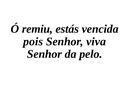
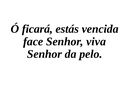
remiu: remiu -> ficará
pois: pois -> face
